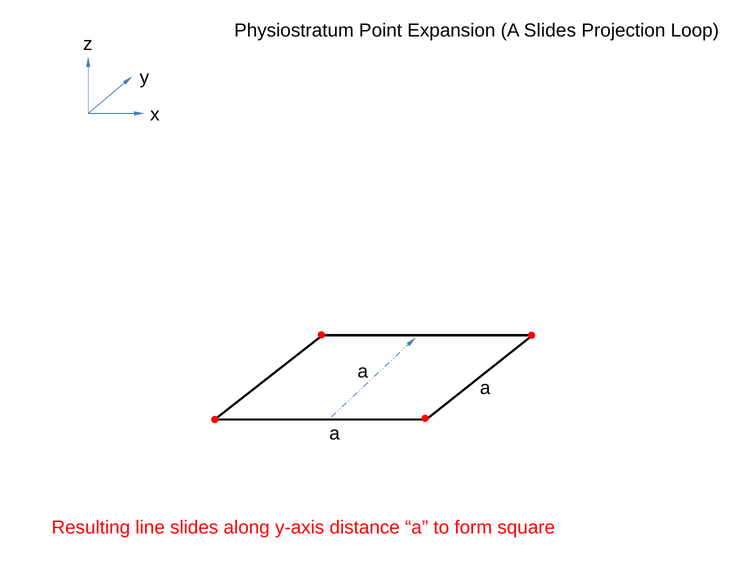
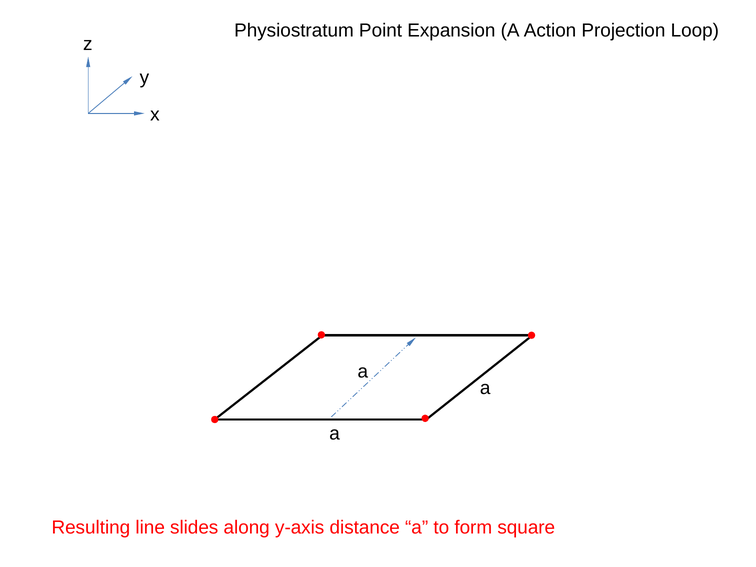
A Slides: Slides -> Action
